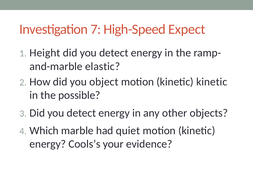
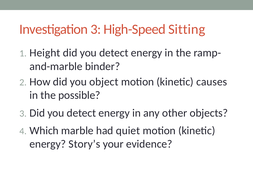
Investigation 7: 7 -> 3
Expect: Expect -> Sitting
elastic: elastic -> binder
kinetic kinetic: kinetic -> causes
Cools’s: Cools’s -> Story’s
